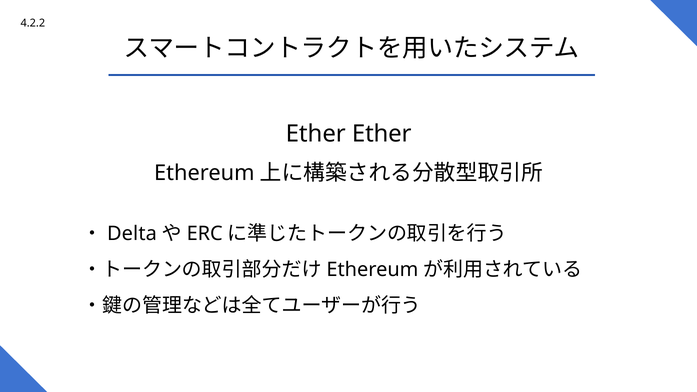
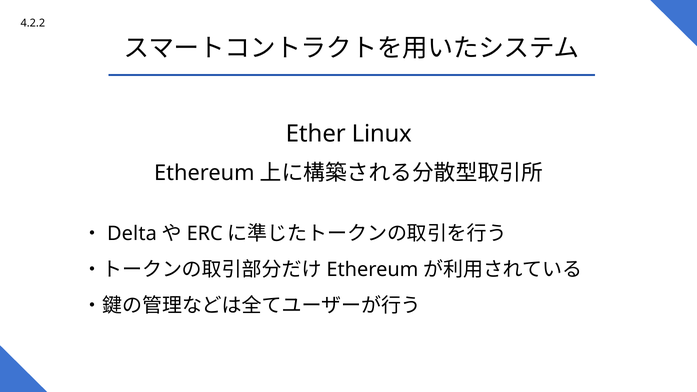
Ether Ether: Ether -> Linux
